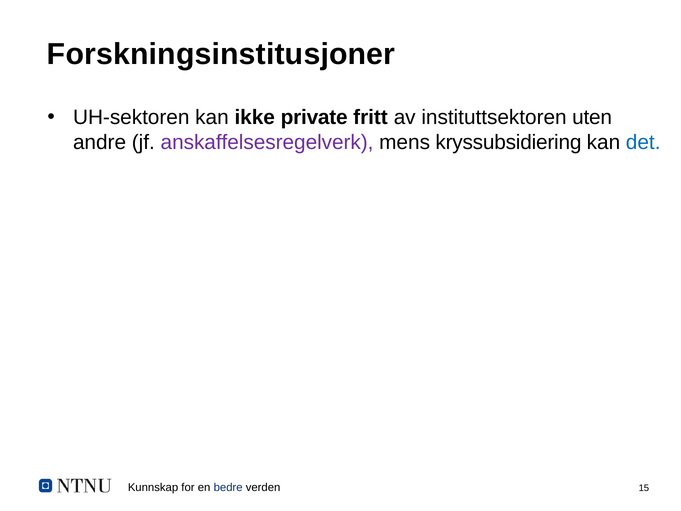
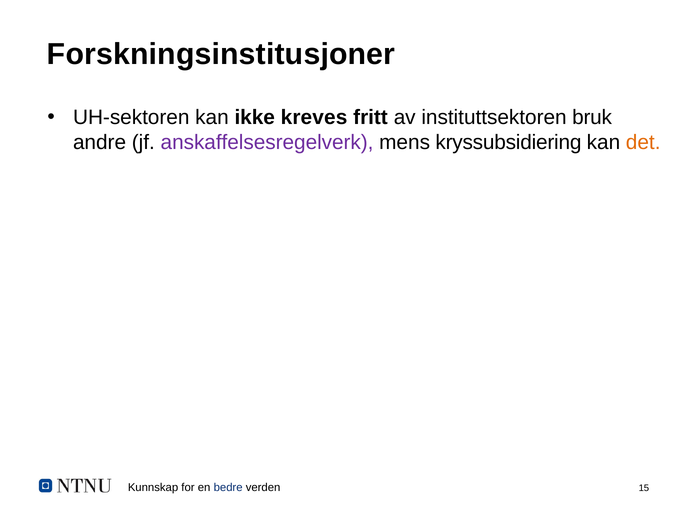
private: private -> kreves
uten: uten -> bruk
det colour: blue -> orange
